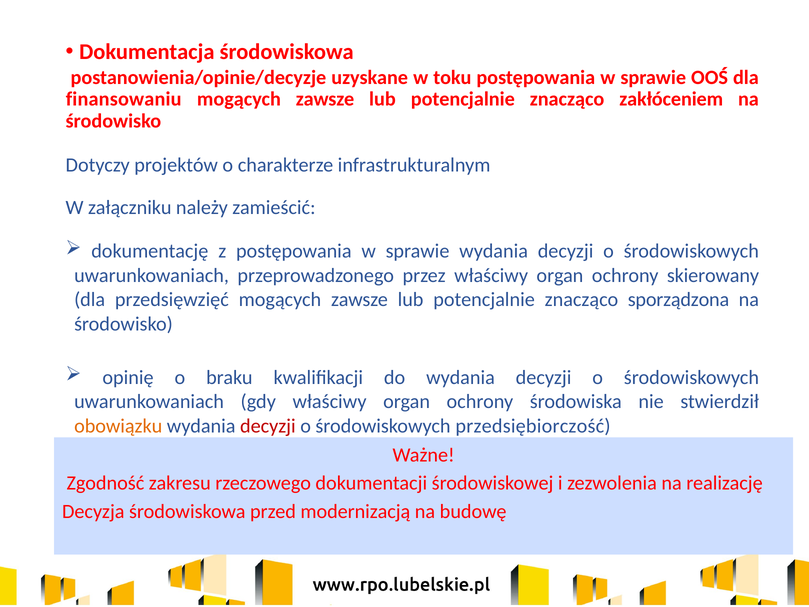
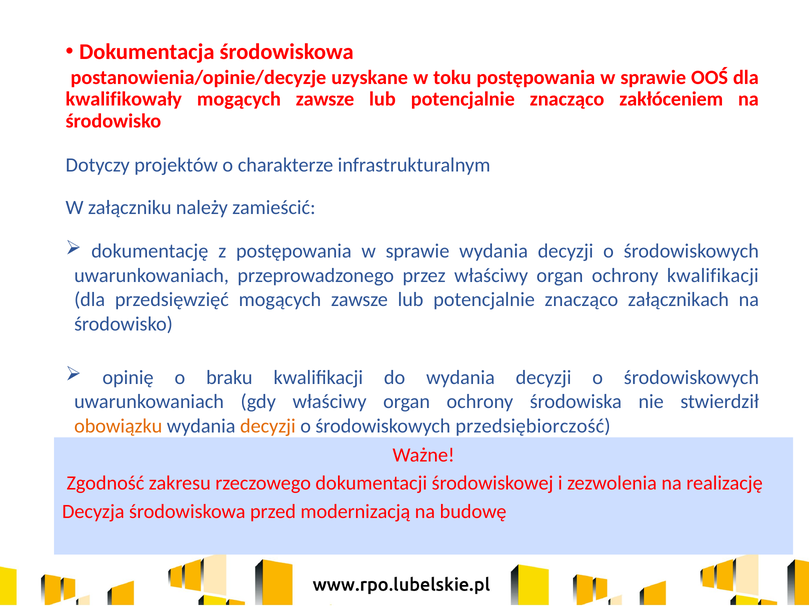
finansowaniu: finansowaniu -> kwalifikowały
ochrony skierowany: skierowany -> kwalifikacji
sporządzona: sporządzona -> załącznikach
decyzji at (268, 426) colour: red -> orange
